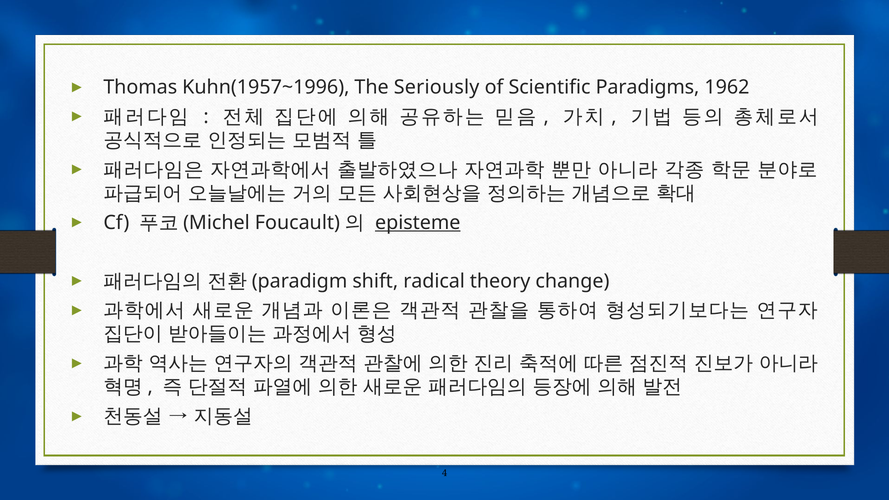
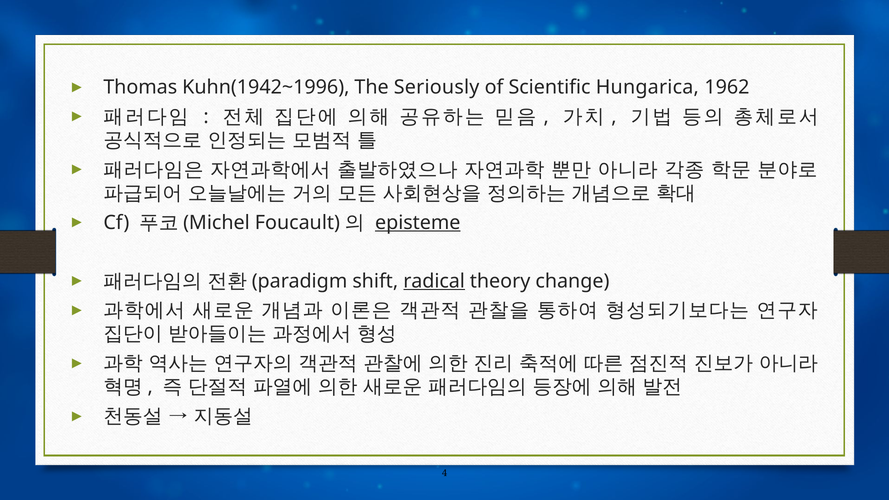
Kuhn(1957~1996: Kuhn(1957~1996 -> Kuhn(1942~1996
Paradigms: Paradigms -> Hungarica
radical underline: none -> present
